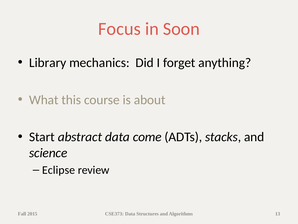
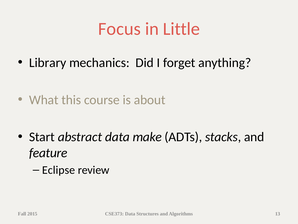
Soon: Soon -> Little
come: come -> make
science: science -> feature
